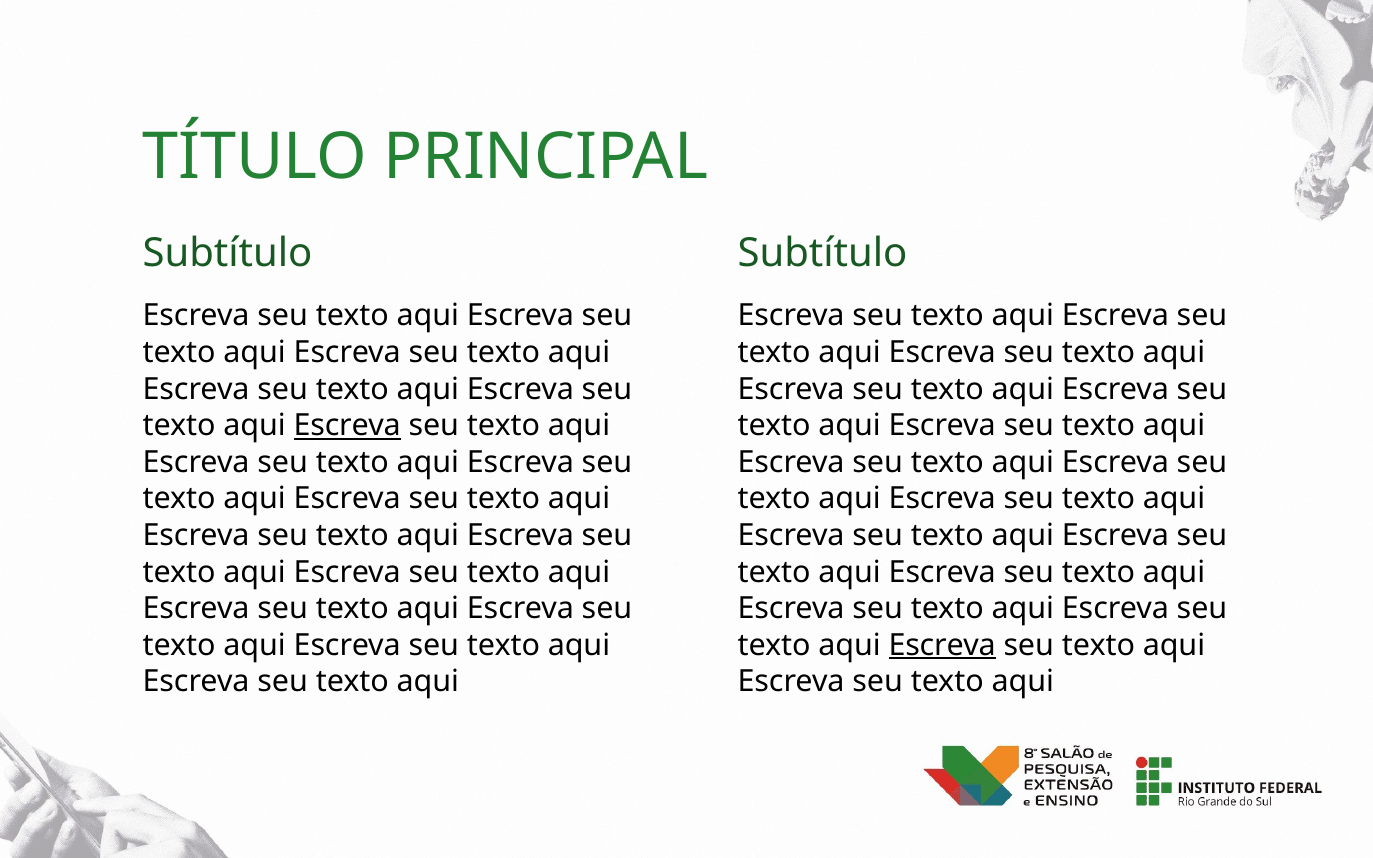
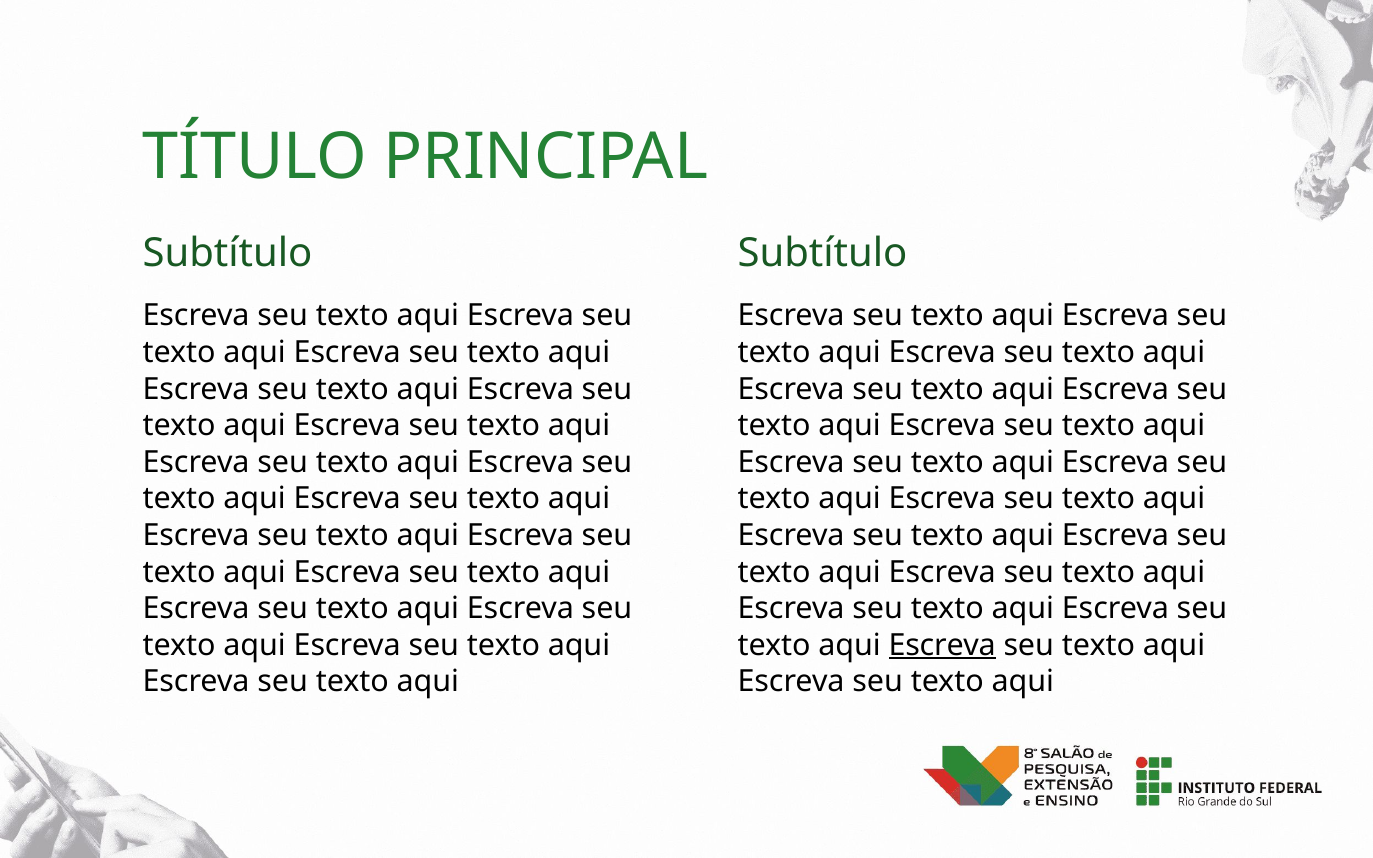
Escreva at (347, 426) underline: present -> none
